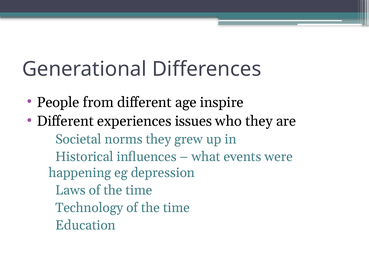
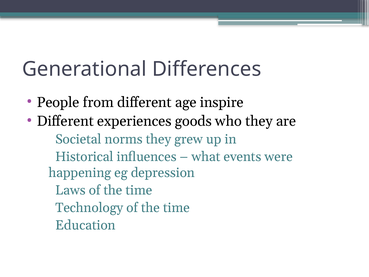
issues: issues -> goods
